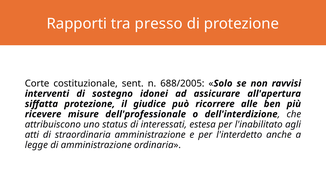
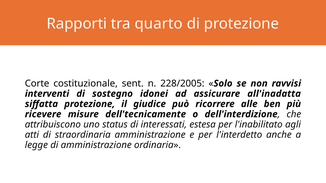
presso: presso -> quarto
688/2005: 688/2005 -> 228/2005
all'apertura: all'apertura -> all'inadatta
dell'professionale: dell'professionale -> dell'tecnicamente
